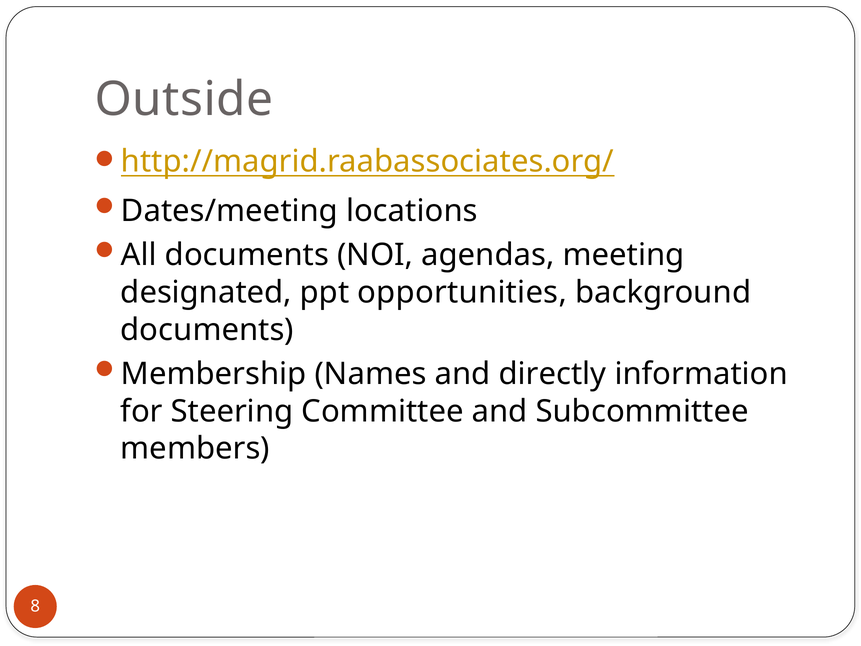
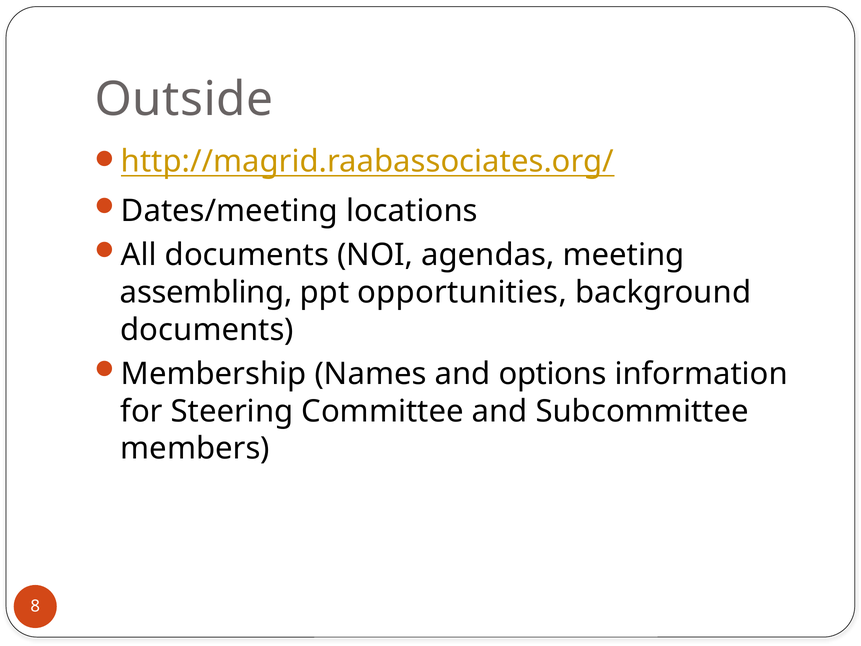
designated: designated -> assembling
directly: directly -> options
